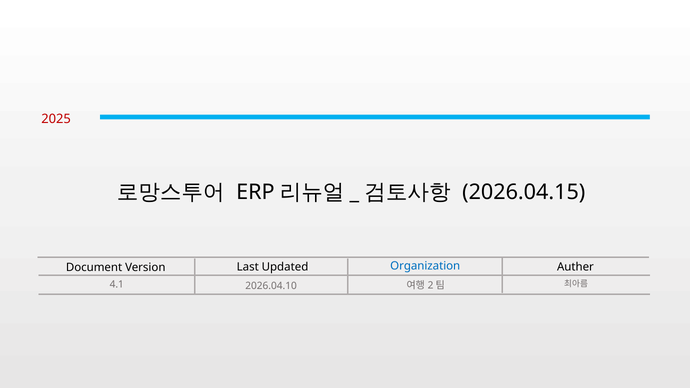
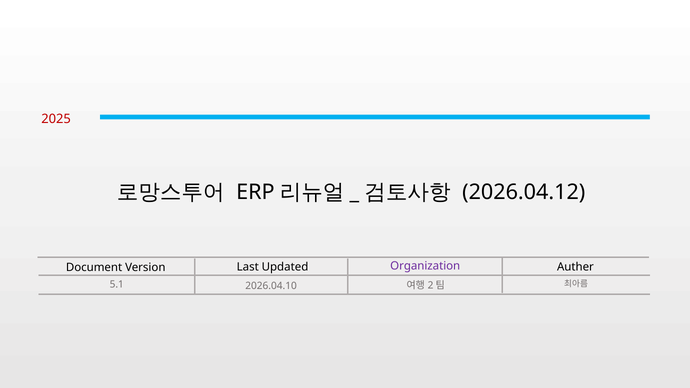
2026.04.15: 2026.04.15 -> 2026.04.12
Organization colour: blue -> purple
4.1: 4.1 -> 5.1
